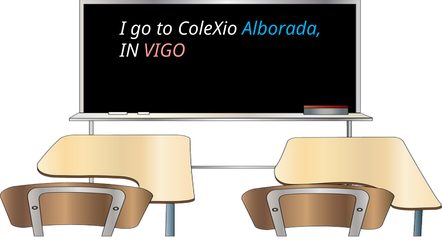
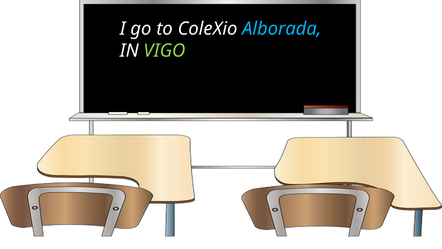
VIGO colour: pink -> light green
